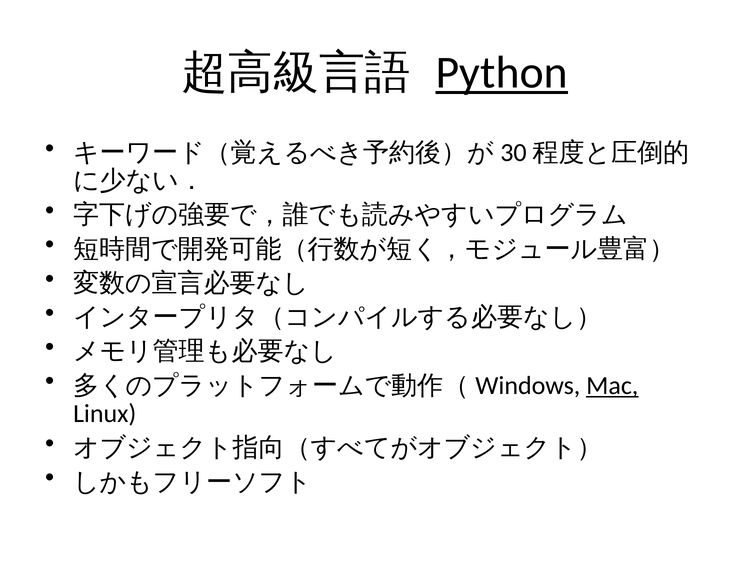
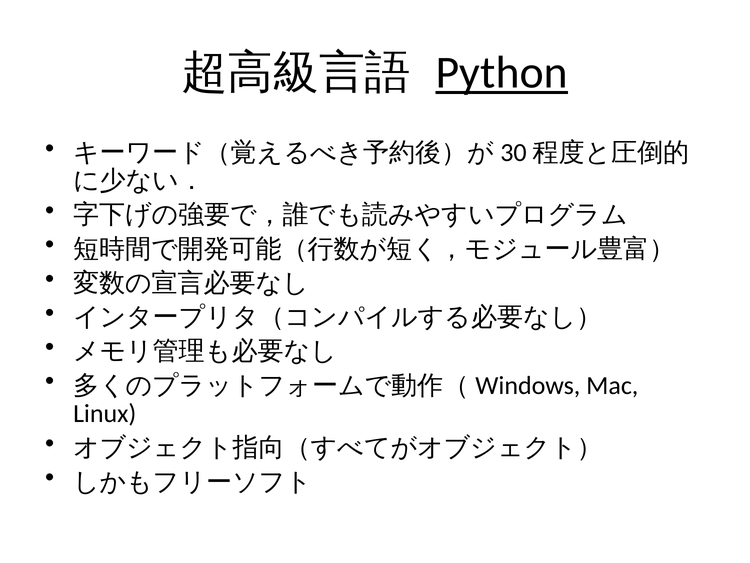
Mac underline: present -> none
